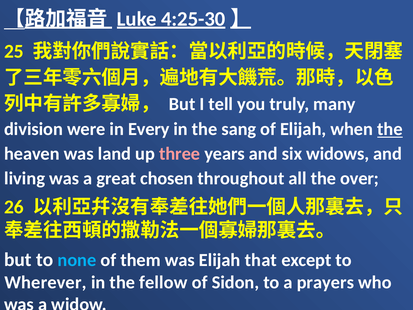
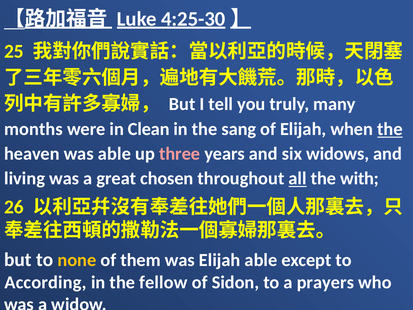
division: division -> months
Every: Every -> Clean
was land: land -> able
all underline: none -> present
over: over -> with
none colour: light blue -> yellow
Elijah that: that -> able
Wherever: Wherever -> According
